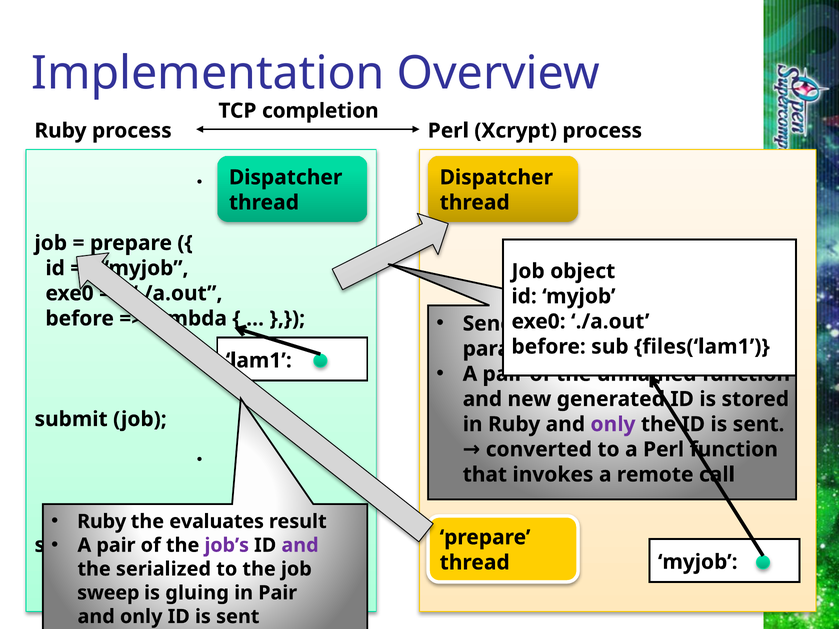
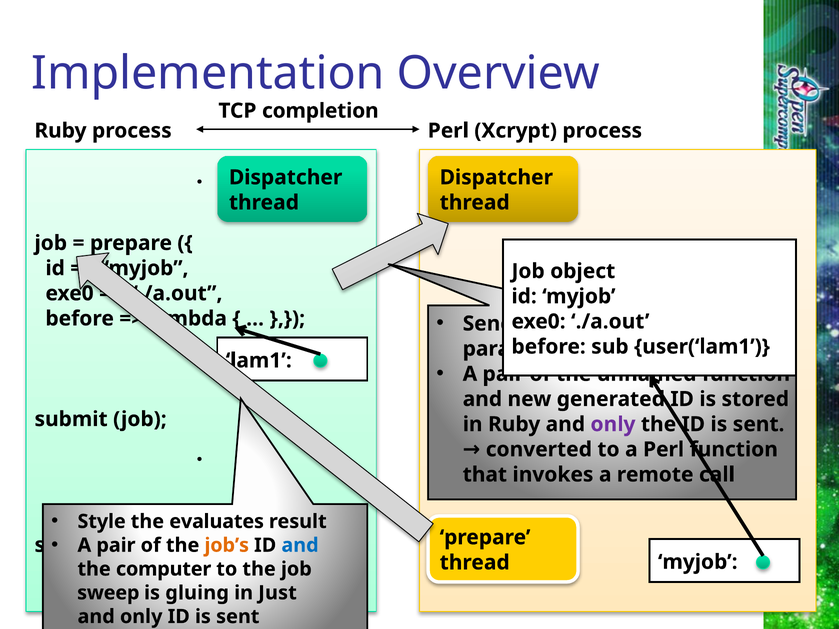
files(‘lam1: files(‘lam1 -> user(‘lam1
Ruby at (102, 522): Ruby -> Style
job’s colour: purple -> orange
and at (300, 545) colour: purple -> blue
the serialized: serialized -> computer
in Pair: Pair -> Just
